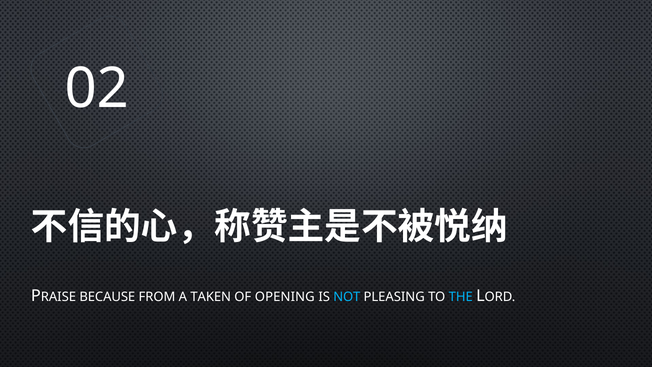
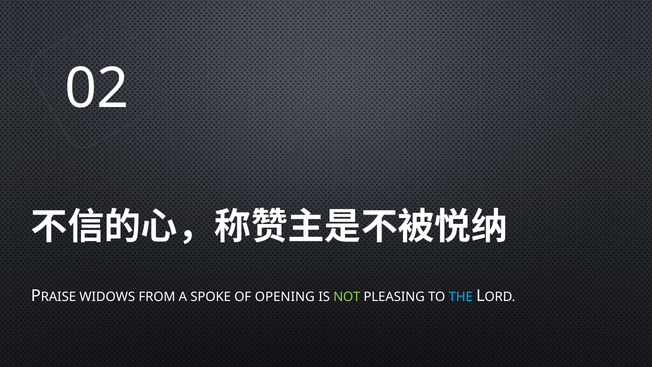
BECAUSE: BECAUSE -> WIDOWS
TAKEN: TAKEN -> SPOKE
NOT colour: light blue -> light green
